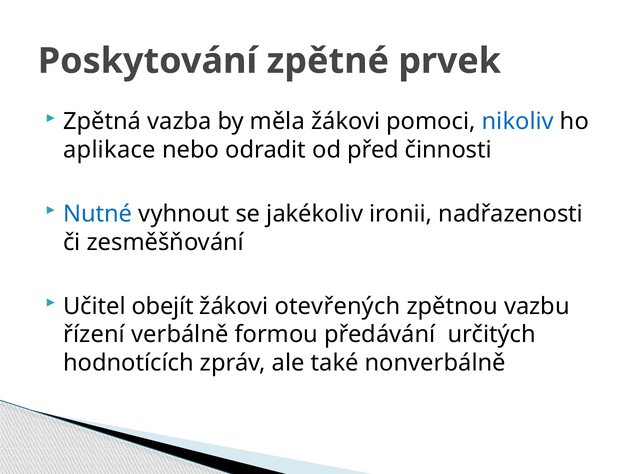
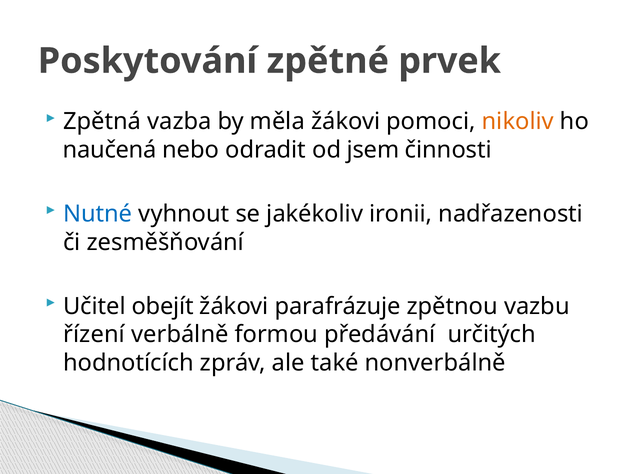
nikoliv colour: blue -> orange
aplikace: aplikace -> naučená
před: před -> jsem
otevřených: otevřených -> parafrázuje
